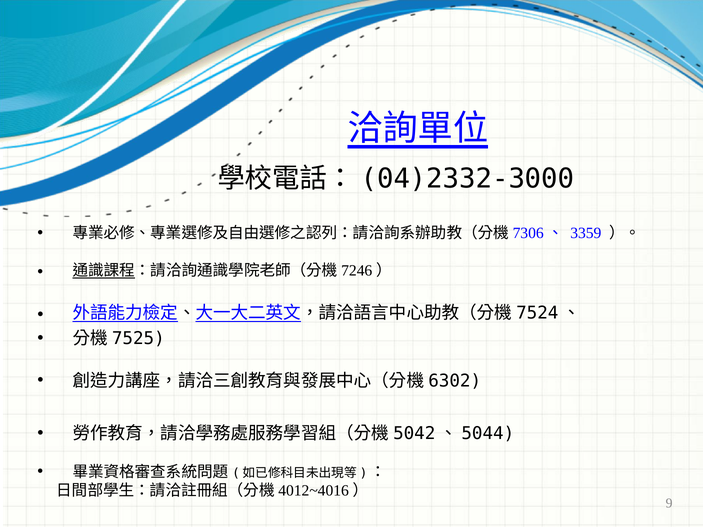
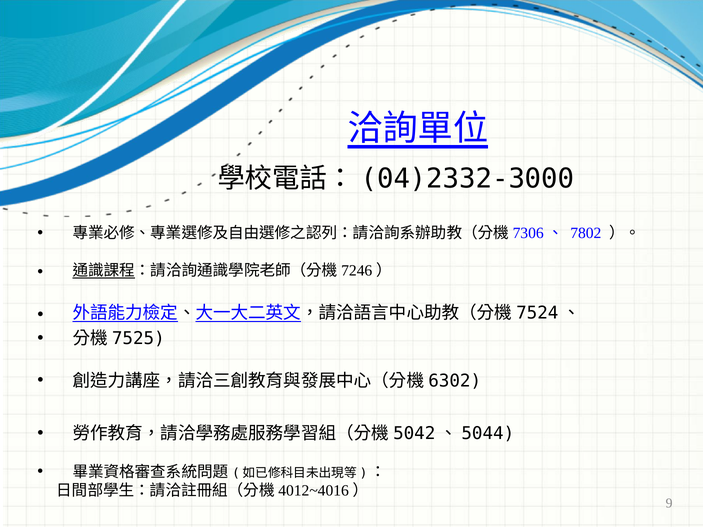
3359: 3359 -> 7802
